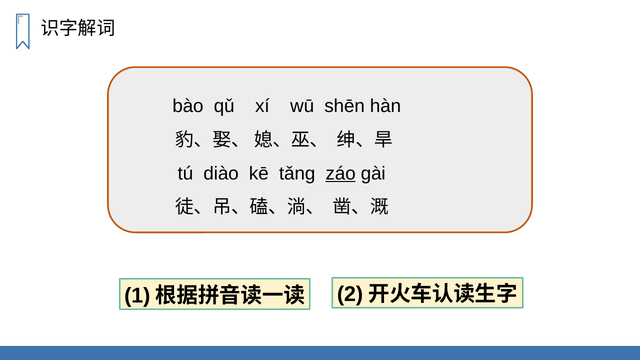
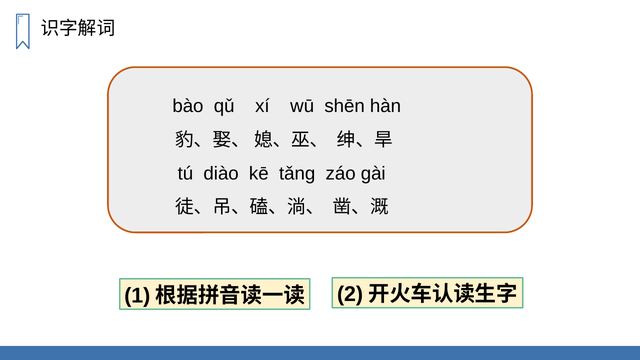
záo underline: present -> none
